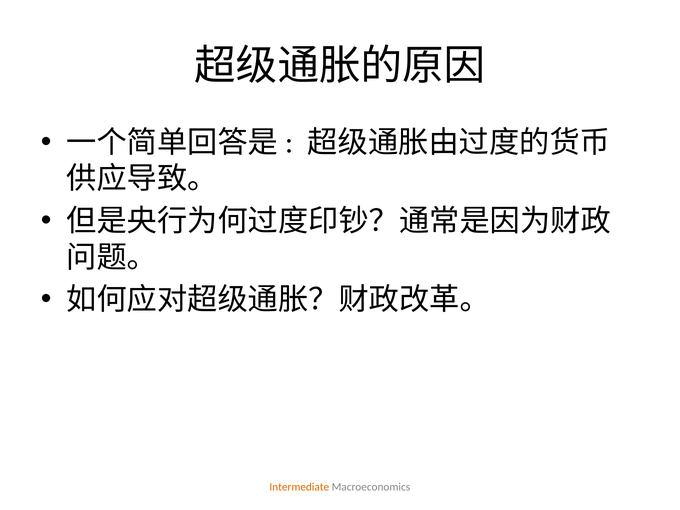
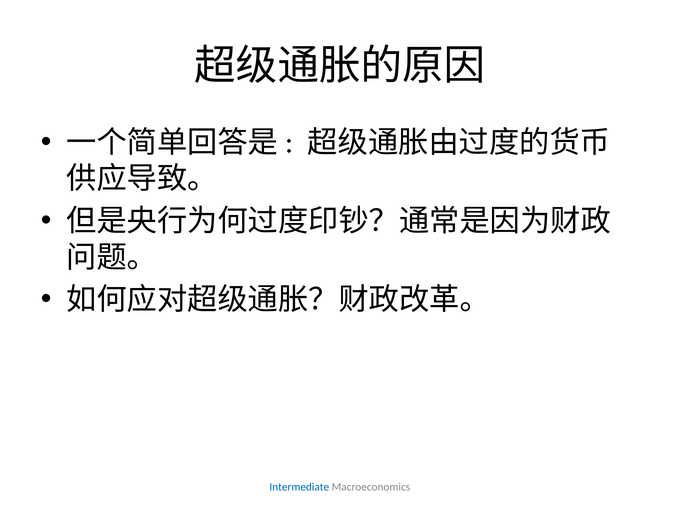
Intermediate colour: orange -> blue
